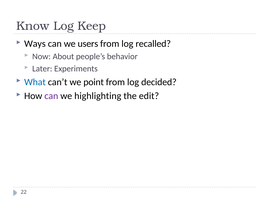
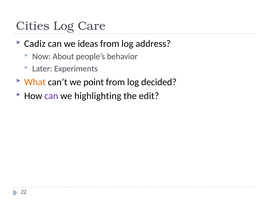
Know: Know -> Cities
Keep: Keep -> Care
Ways: Ways -> Cadiz
users: users -> ideas
recalled: recalled -> address
What colour: blue -> orange
